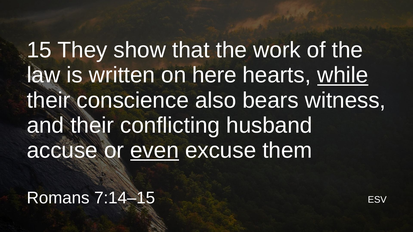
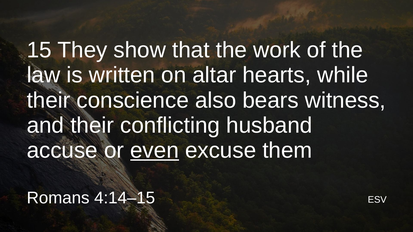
here: here -> altar
while underline: present -> none
7:14–15: 7:14–15 -> 4:14–15
